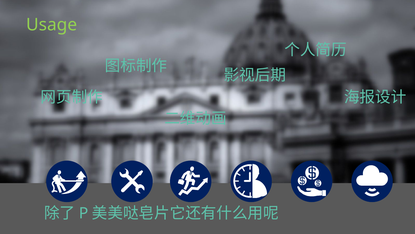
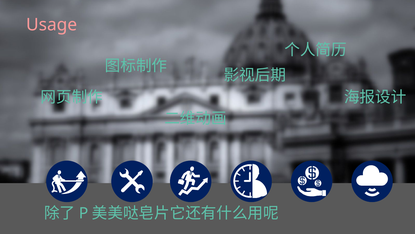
Usage colour: light green -> pink
